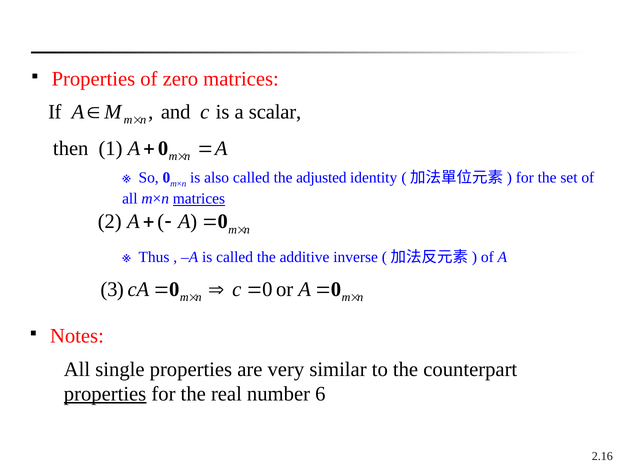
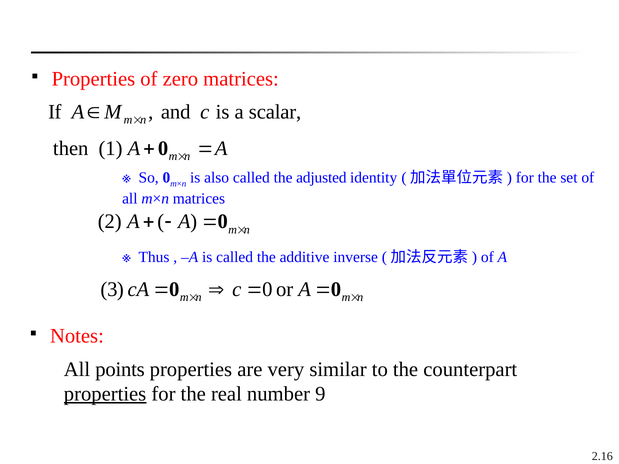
matrices at (199, 199) underline: present -> none
single: single -> points
6: 6 -> 9
